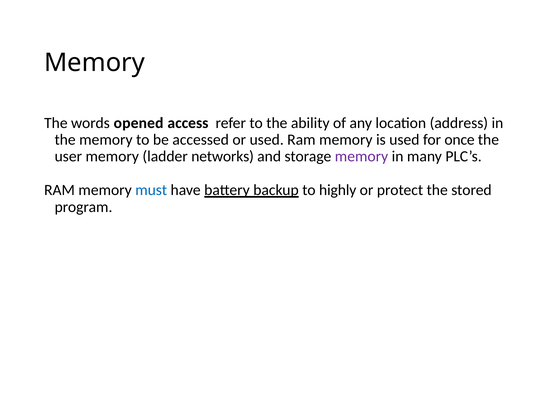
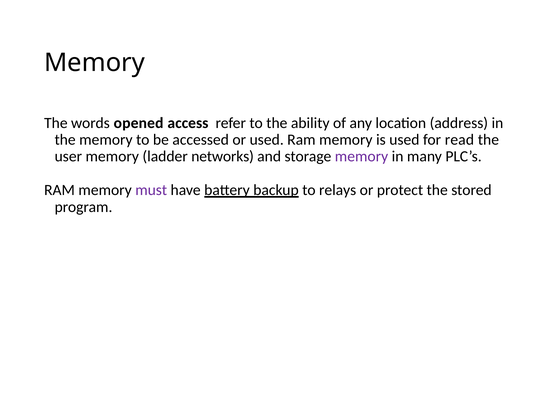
once: once -> read
must colour: blue -> purple
highly: highly -> relays
